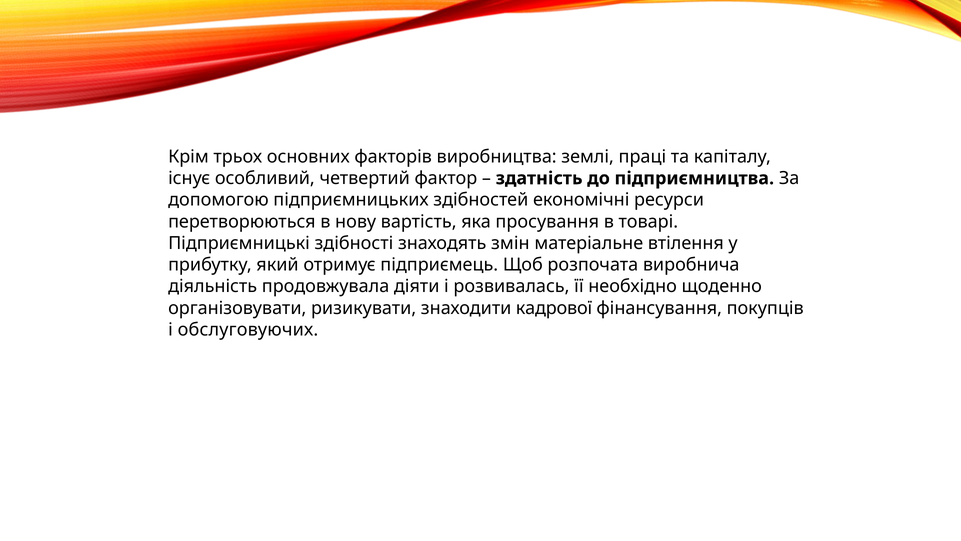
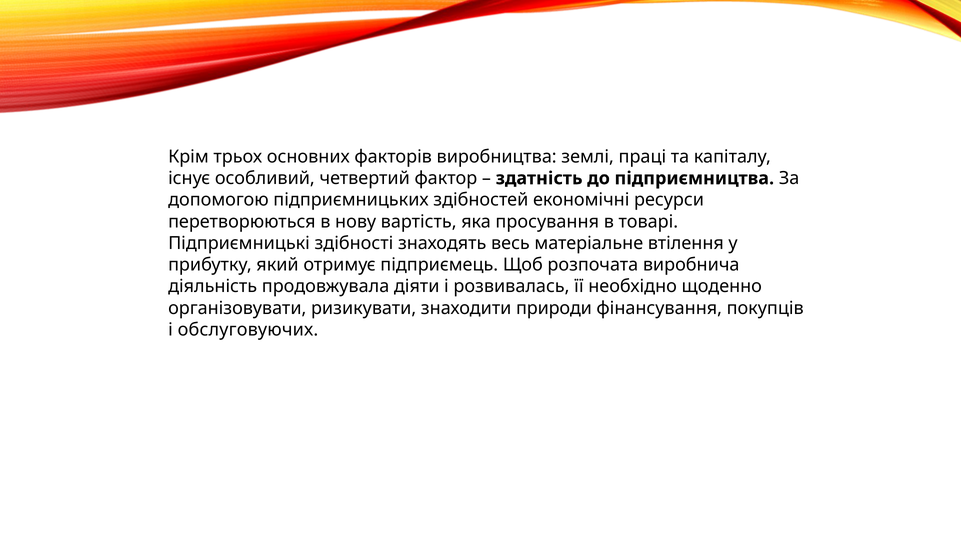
змін: змін -> весь
кадрової: кадрової -> природи
